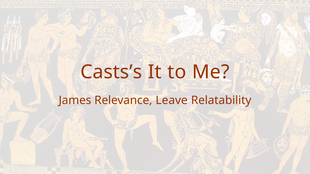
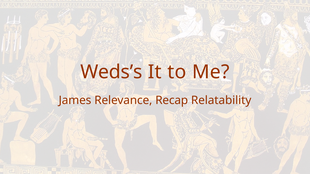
Casts’s: Casts’s -> Weds’s
Leave: Leave -> Recap
